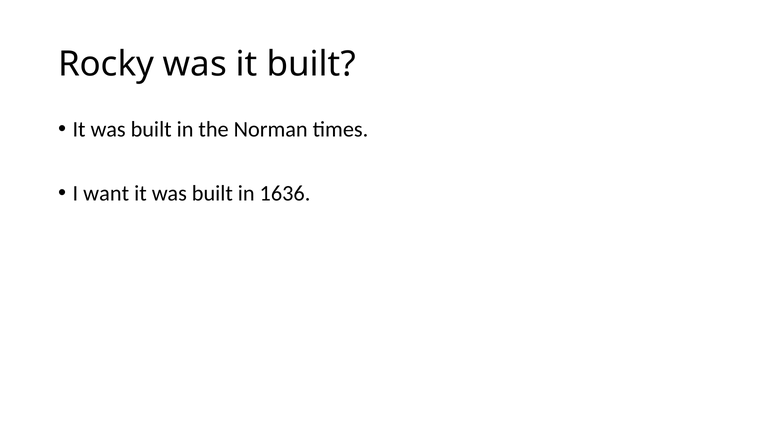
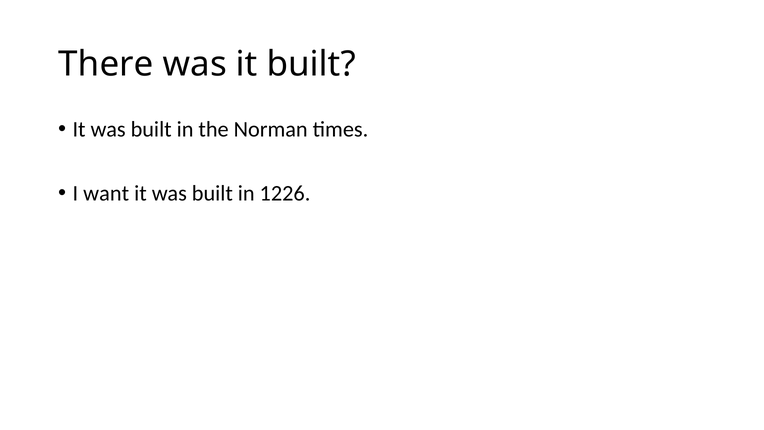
Rocky: Rocky -> There
1636: 1636 -> 1226
